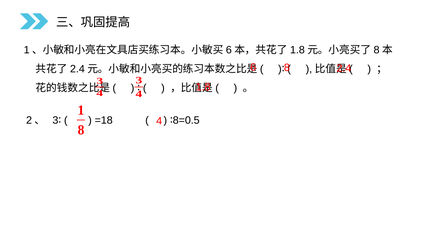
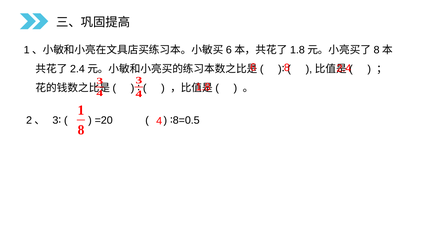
=18: =18 -> =20
